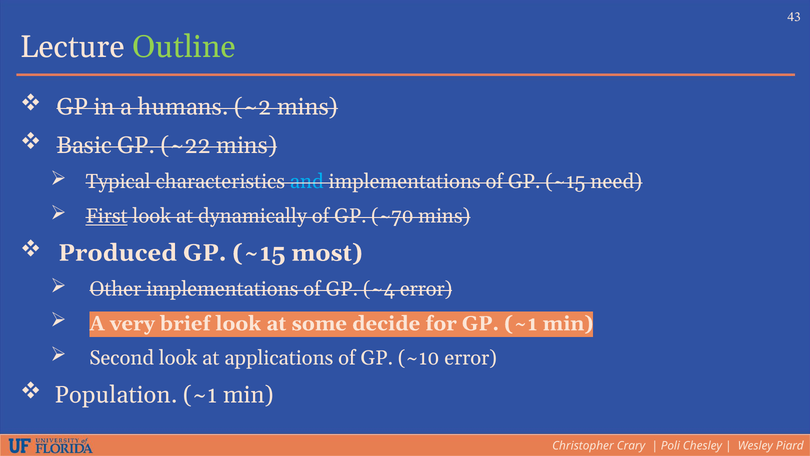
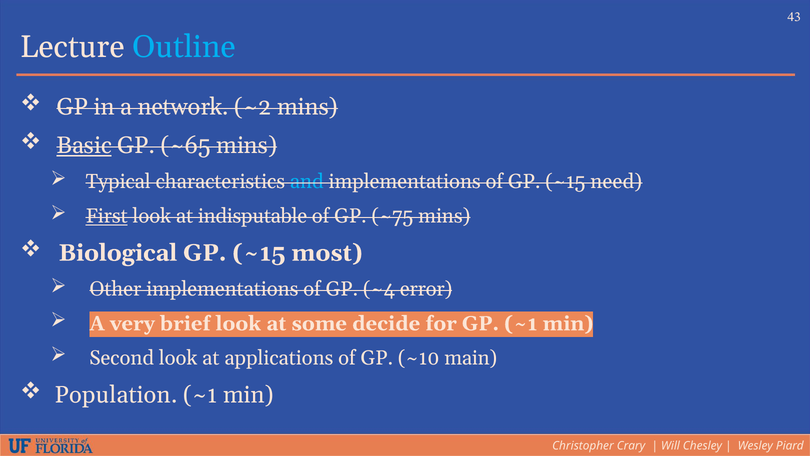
Outline colour: light green -> light blue
humans: humans -> network
Basic underline: none -> present
~22: ~22 -> ~65
dynamically: dynamically -> indisputable
~70: ~70 -> ~75
Produced: Produced -> Biological
~10 error: error -> main
Poli: Poli -> Will
